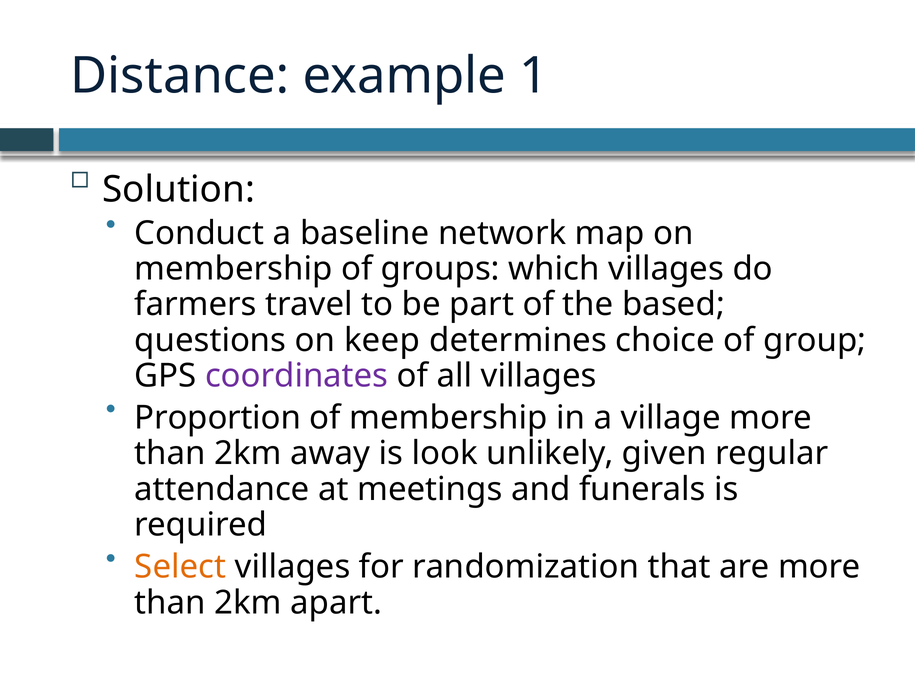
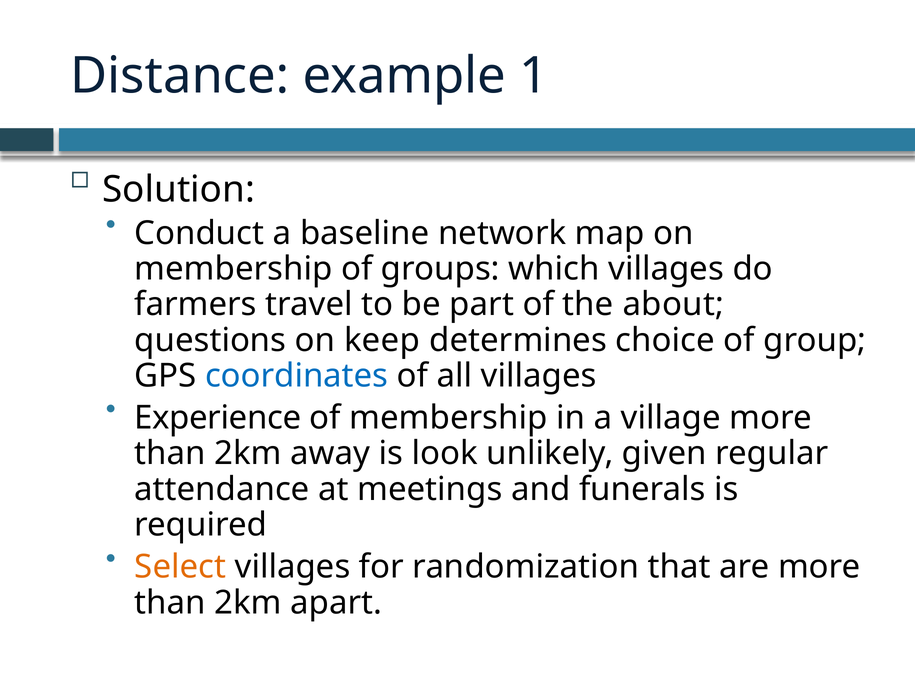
based: based -> about
coordinates colour: purple -> blue
Proportion: Proportion -> Experience
